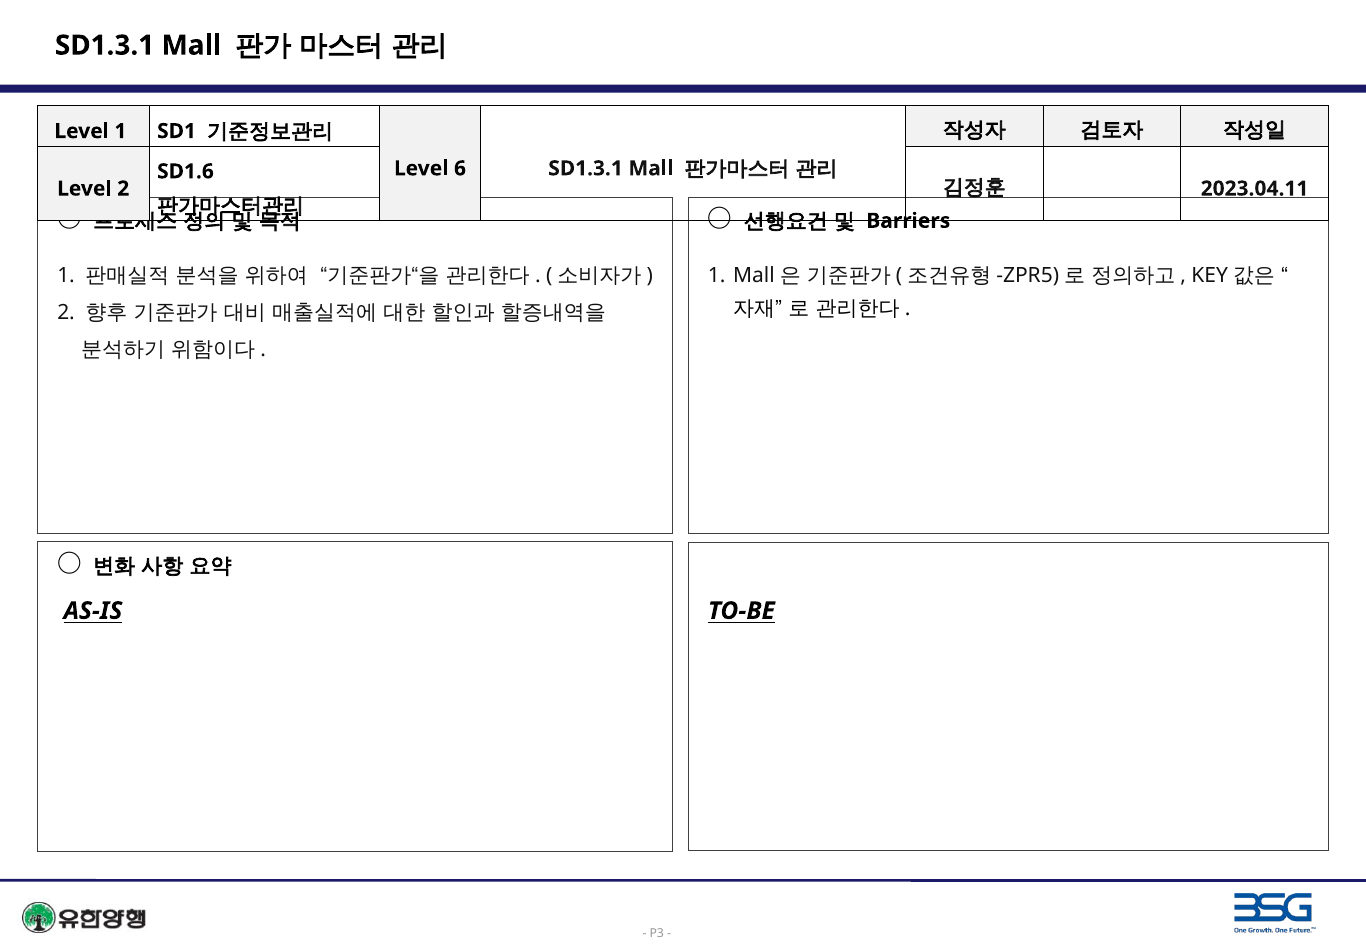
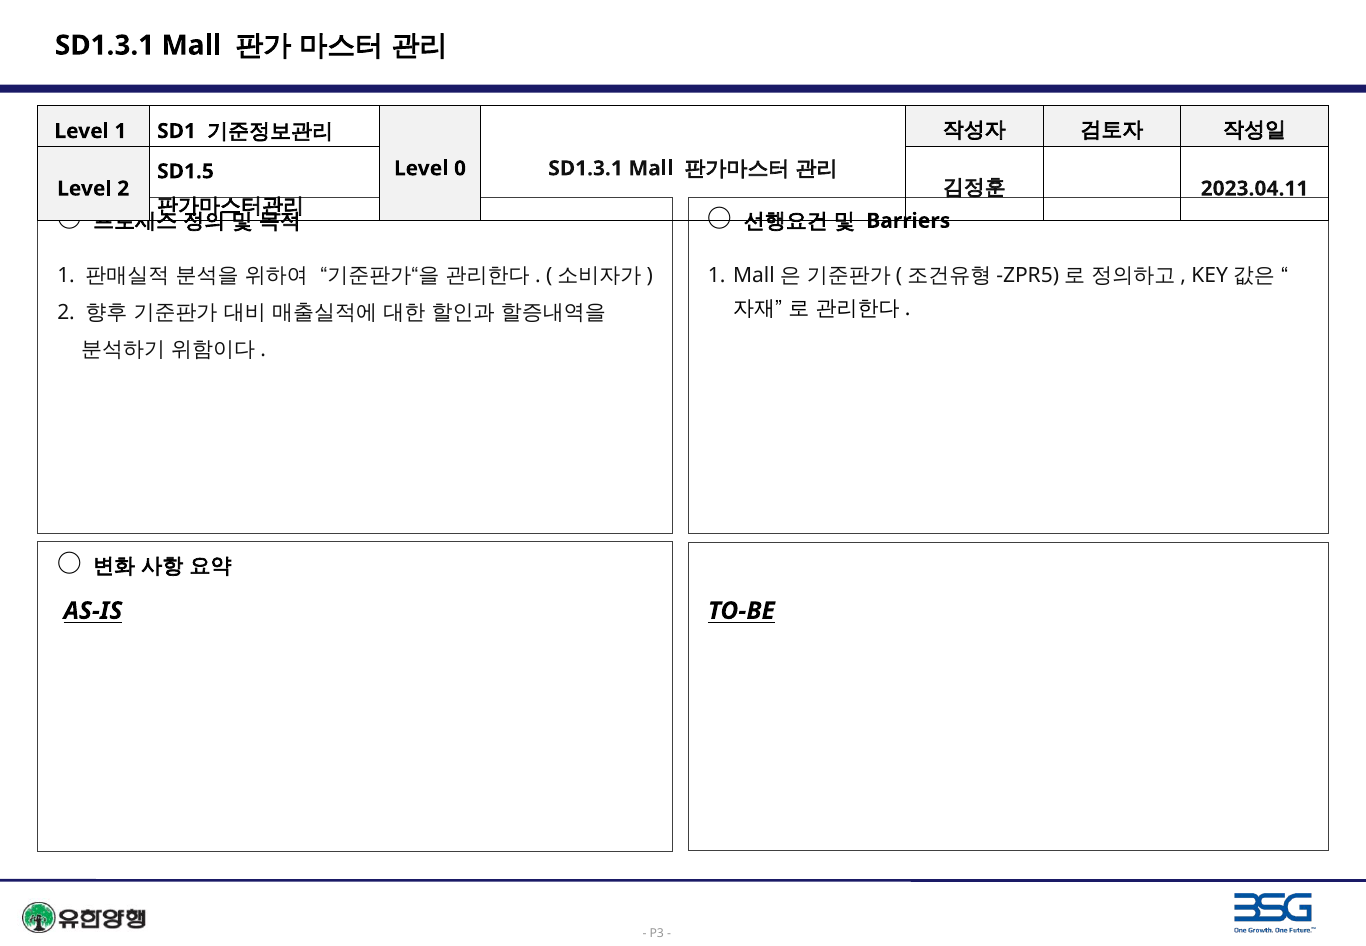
6: 6 -> 0
SD1.6: SD1.6 -> SD1.5
